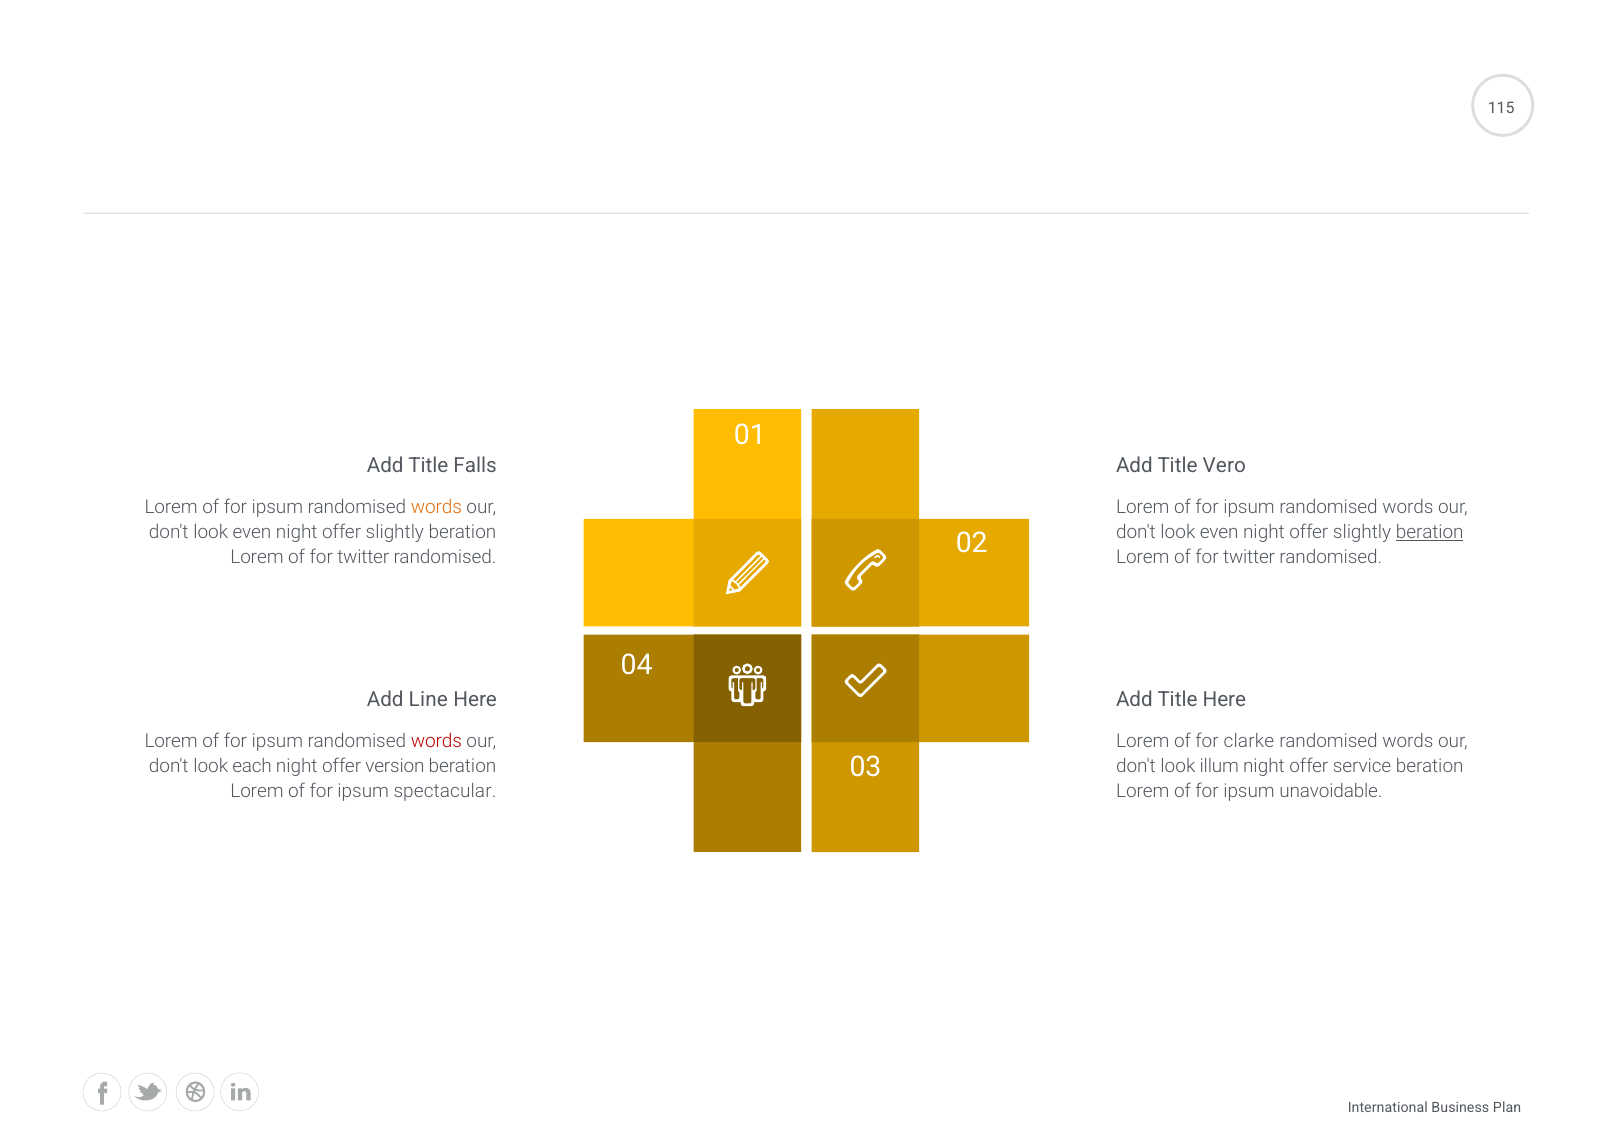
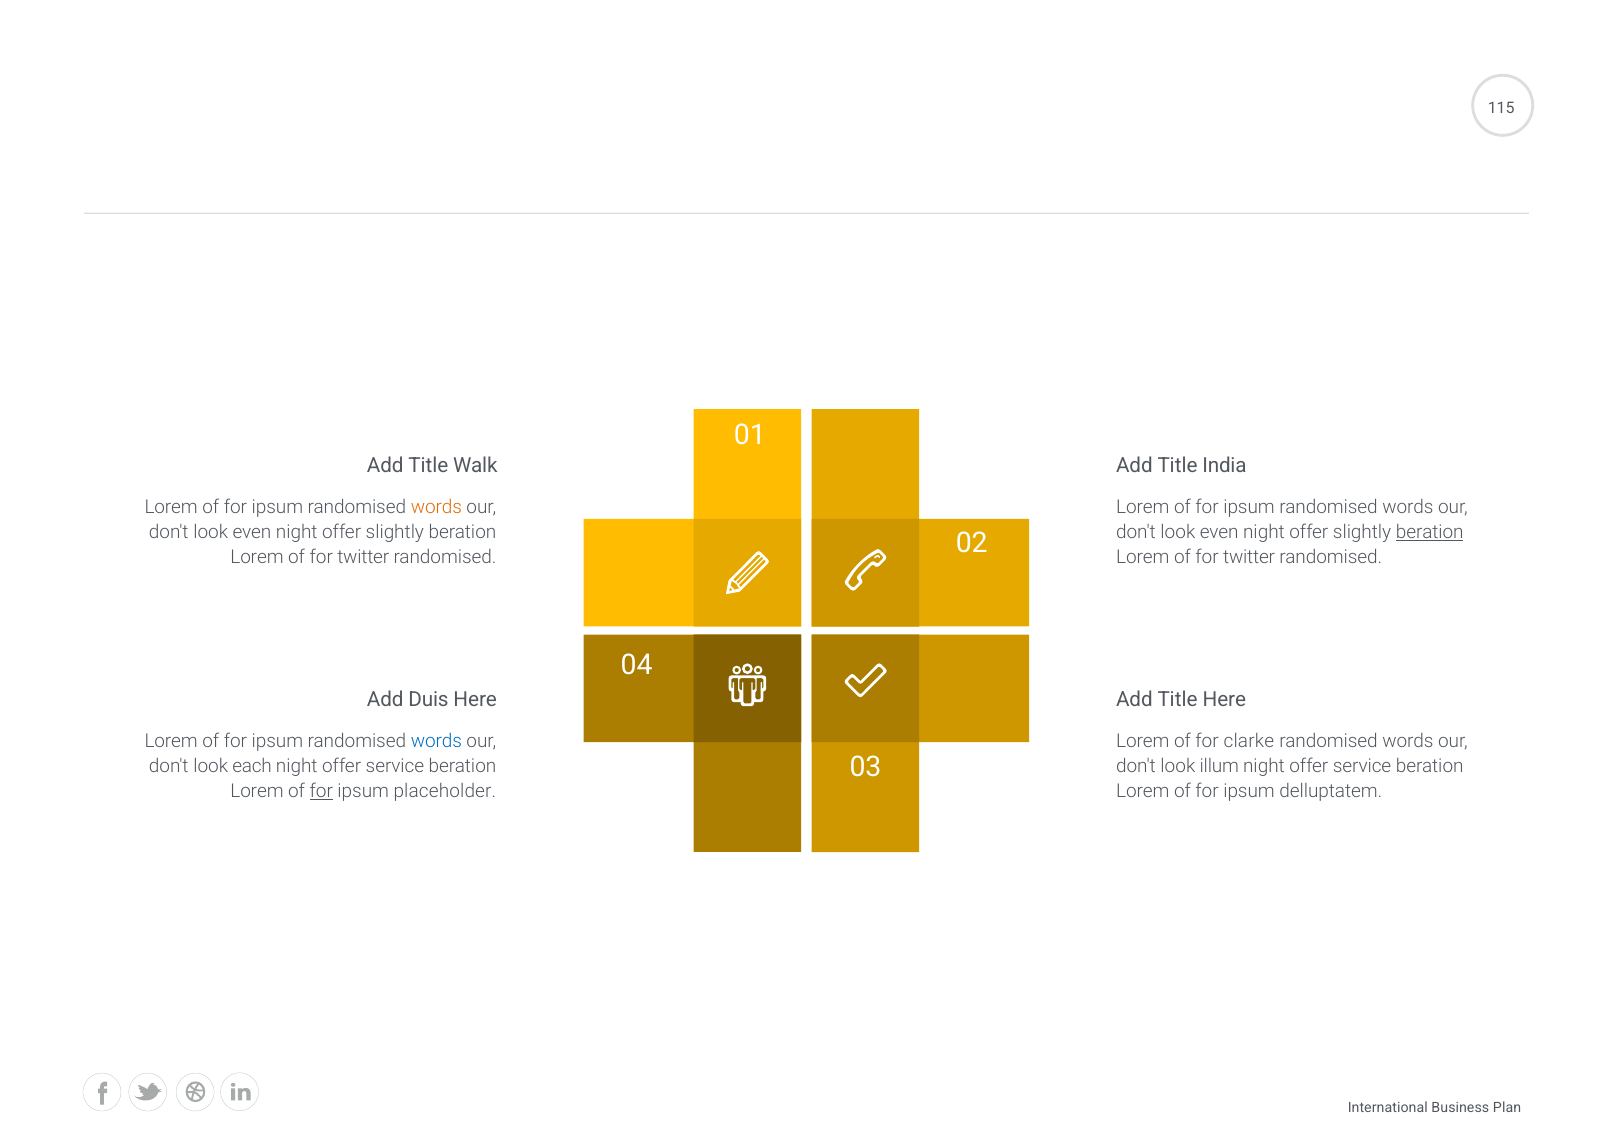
Falls: Falls -> Walk
Vero: Vero -> India
Line: Line -> Duis
words at (436, 741) colour: red -> blue
version at (395, 766): version -> service
for at (321, 791) underline: none -> present
spectacular: spectacular -> placeholder
unavoidable: unavoidable -> delluptatem
